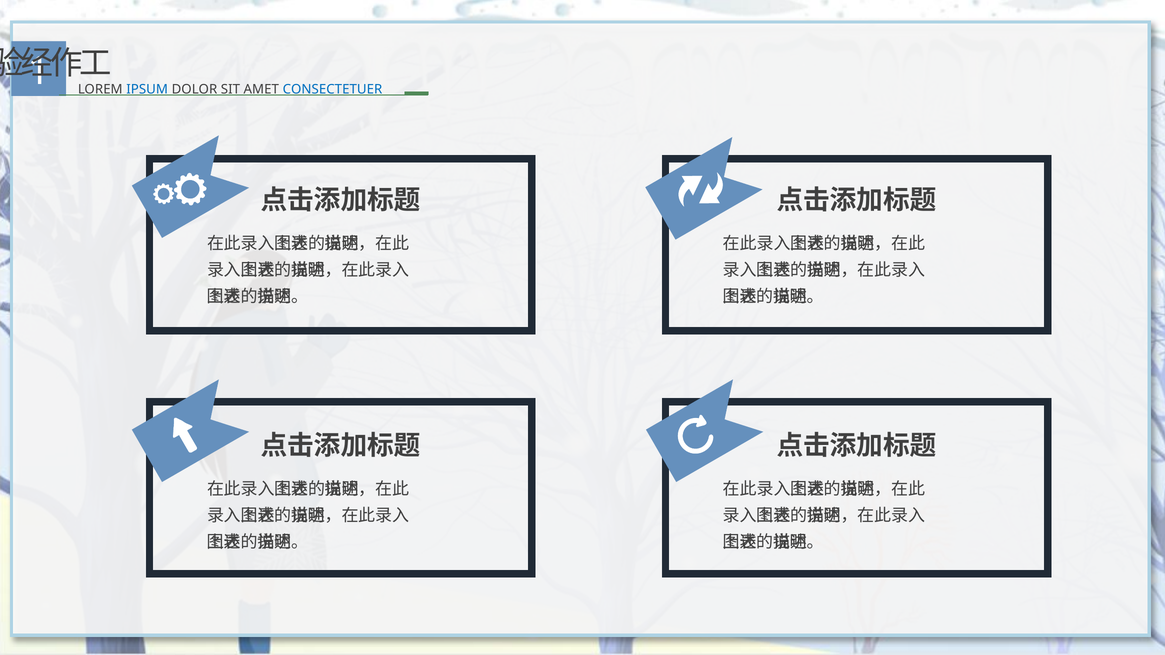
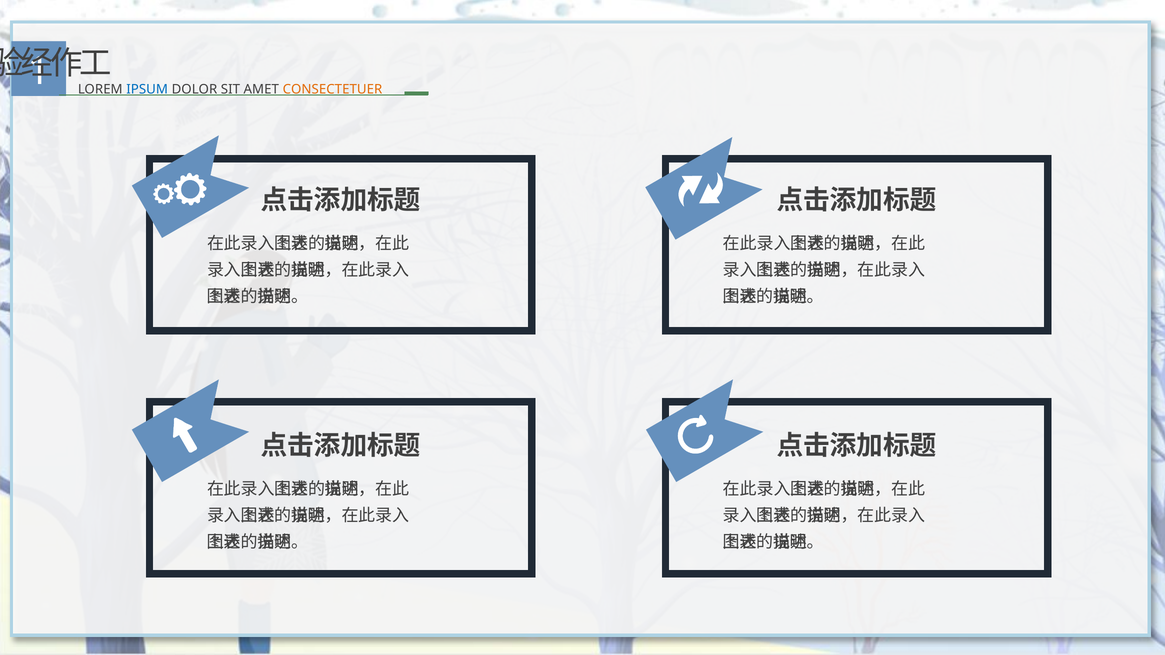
CONSECTETUER colour: blue -> orange
